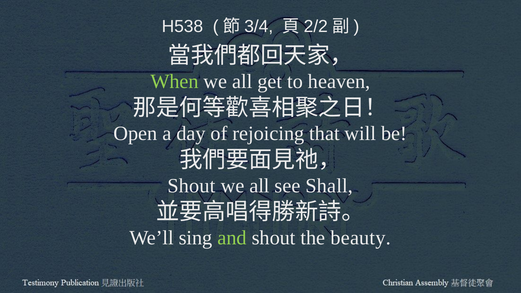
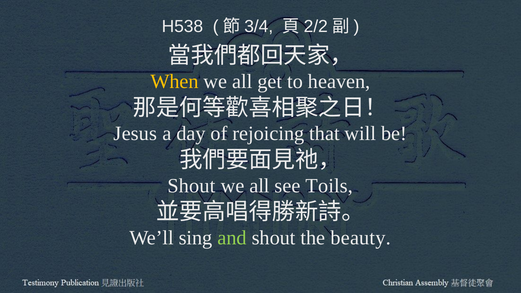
When colour: light green -> yellow
Open: Open -> Jesus
Shall: Shall -> Toils
